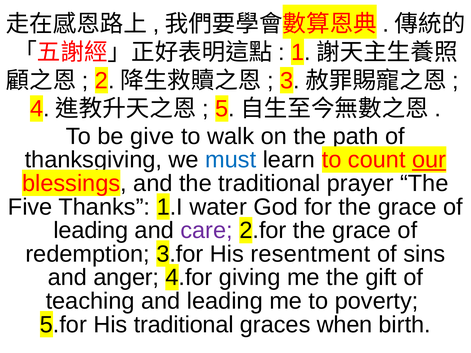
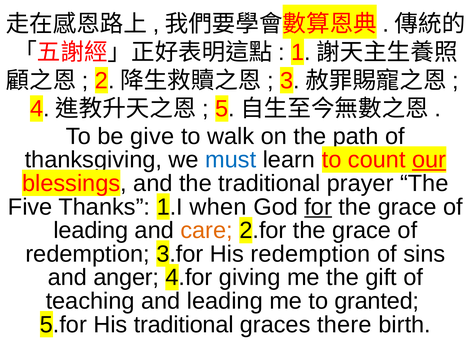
water: water -> when
for underline: none -> present
care colour: purple -> orange
His resentment: resentment -> redemption
poverty: poverty -> granted
when: when -> there
